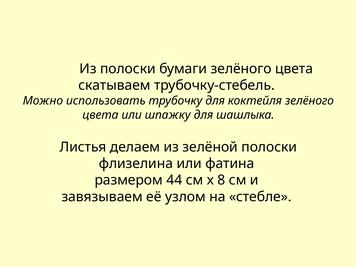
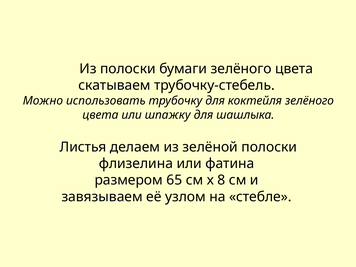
44: 44 -> 65
